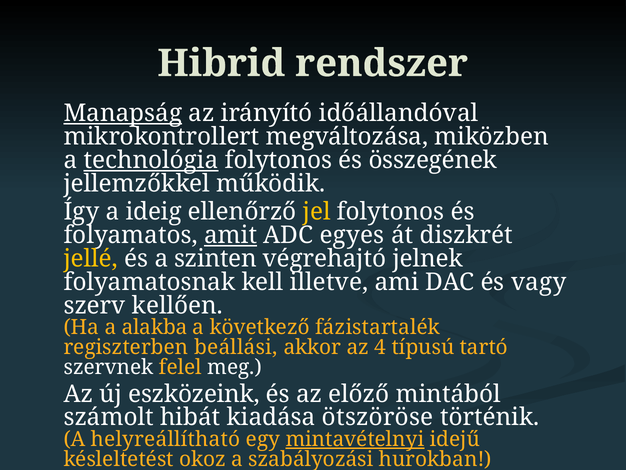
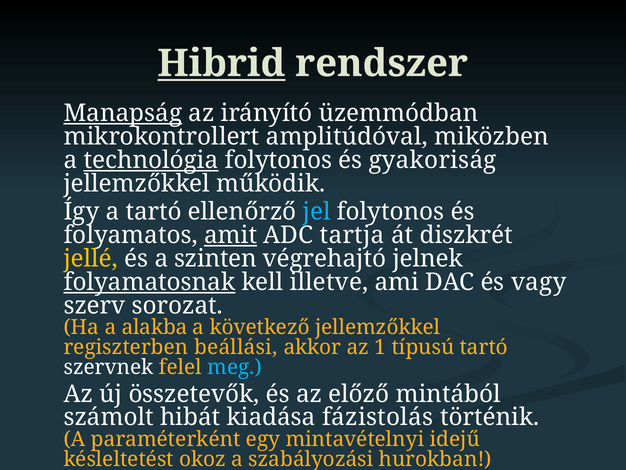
Hibrid underline: none -> present
időállandóval: időállandóval -> üzemmódban
megváltozása: megváltozása -> amplitúdóval
összegének: összegének -> gyakoriság
a ideig: ideig -> tartó
jel colour: yellow -> light blue
egyes: egyes -> tartja
folyamatosnak underline: none -> present
kellően: kellően -> sorozat
következő fázistartalék: fázistartalék -> jellemzőkkel
4: 4 -> 1
meg colour: white -> light blue
eszközeink: eszközeink -> összetevők
ötszöröse: ötszöröse -> fázistolás
helyreállítható: helyreállítható -> paraméterként
mintavételnyi underline: present -> none
